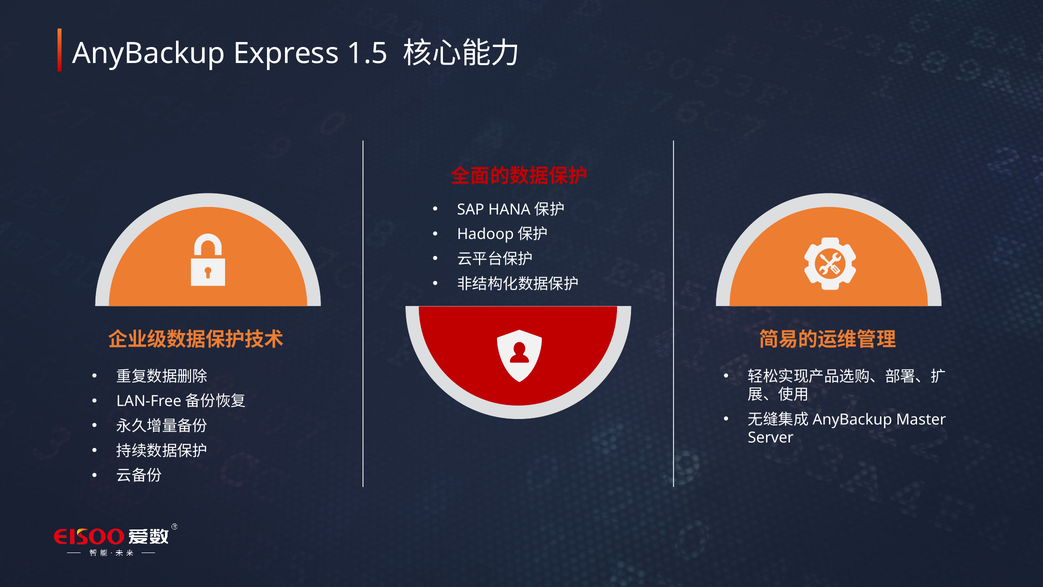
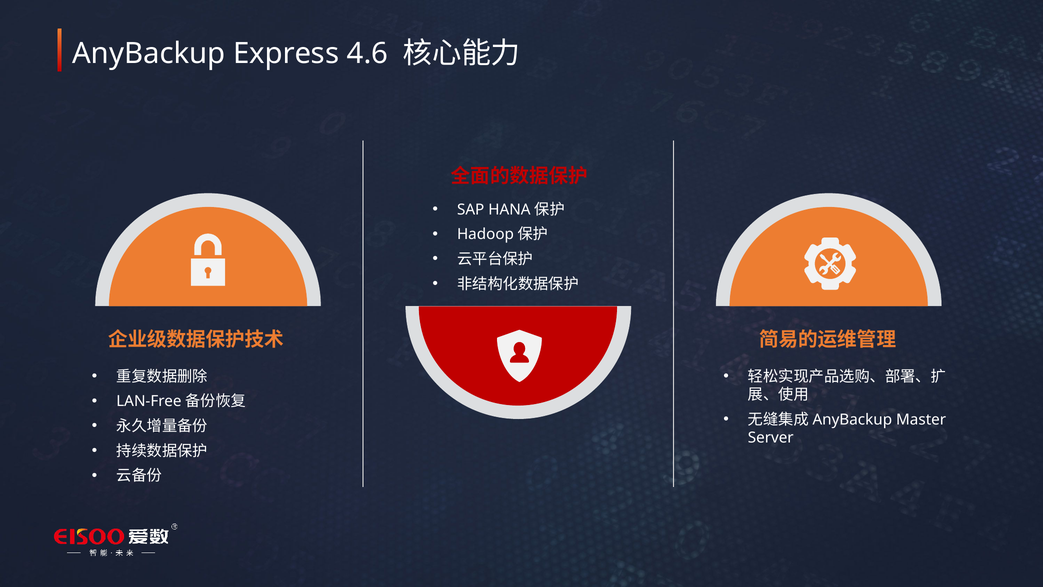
1.5: 1.5 -> 4.6
